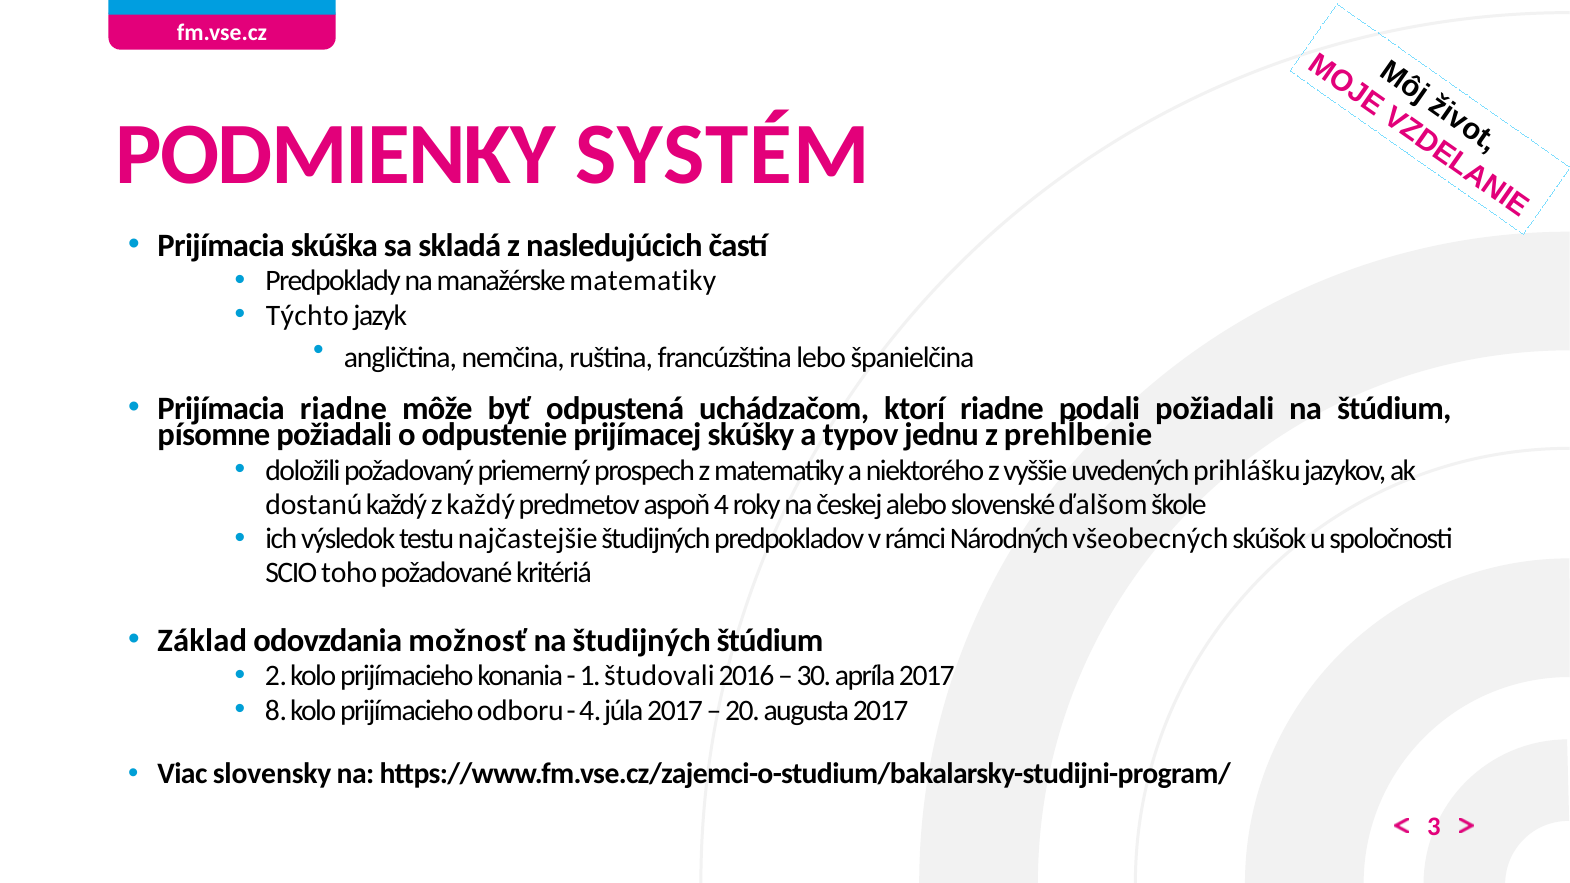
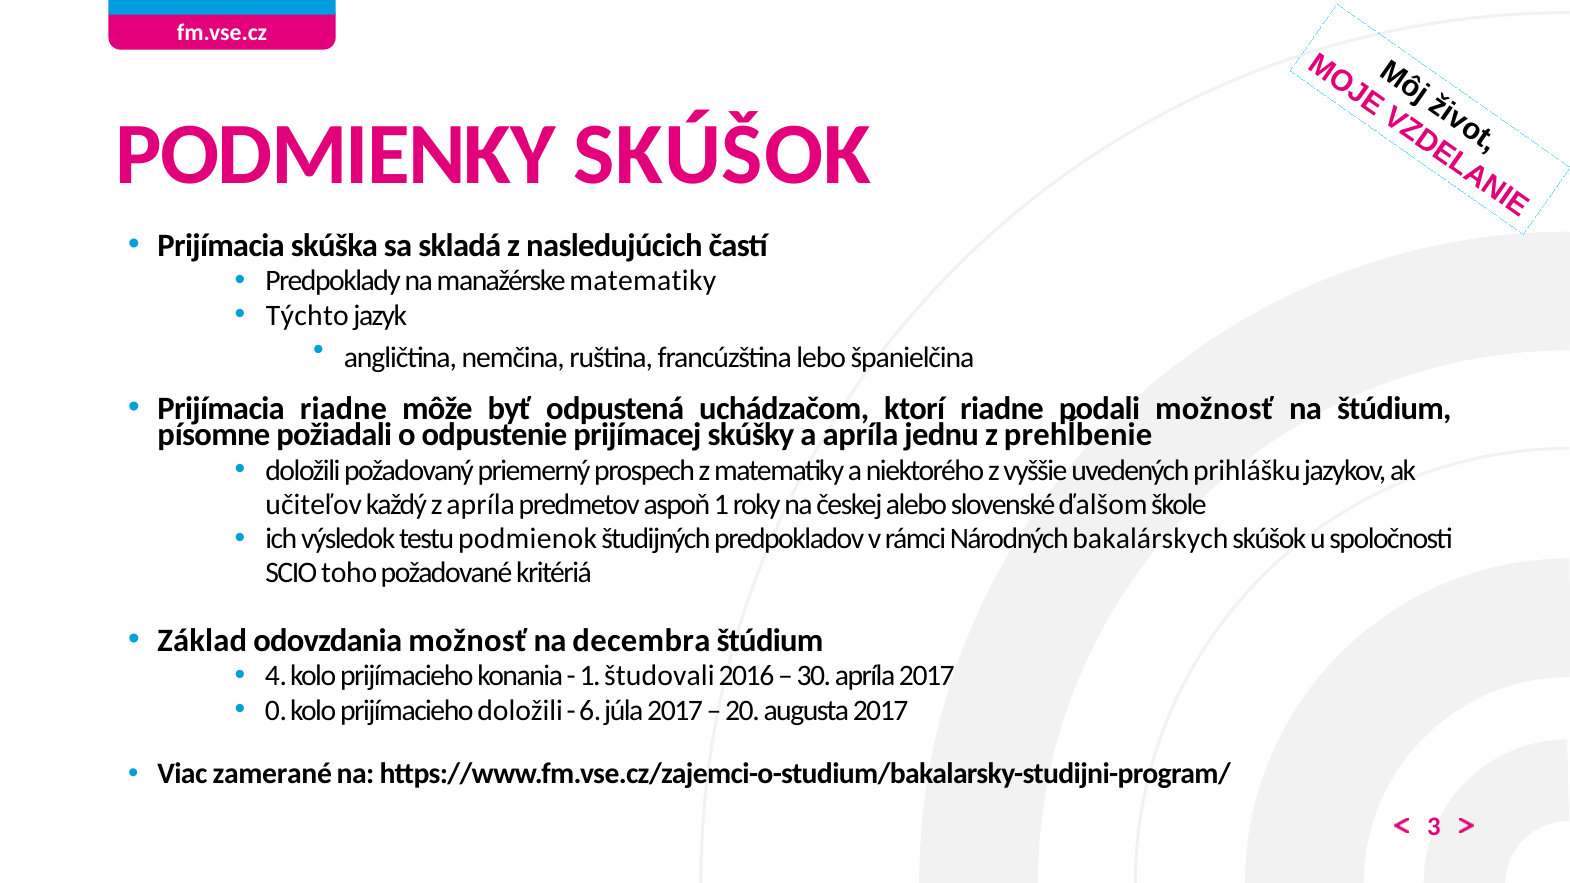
PODMIENKY SYSTÉM: SYSTÉM -> SKÚŠOK
podali požiadali: požiadali -> možnosť
a typov: typov -> apríla
dostanú: dostanú -> učiteľov
z každý: každý -> apríla
aspoň 4: 4 -> 1
najčastejšie: najčastejšie -> podmienok
všeobecných: všeobecných -> bakalárskych
na študijných: študijných -> decembra
2: 2 -> 4
8: 8 -> 0
prijímacieho odboru: odboru -> doložili
4 at (590, 710): 4 -> 6
slovensky: slovensky -> zamerané
